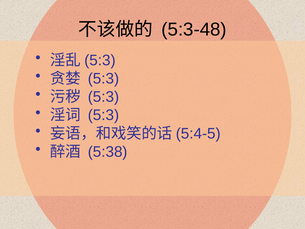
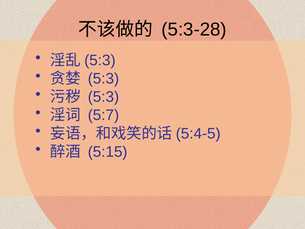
5:3-48: 5:3-48 -> 5:3-28
5:3 at (103, 115): 5:3 -> 5:7
5:38: 5:38 -> 5:15
